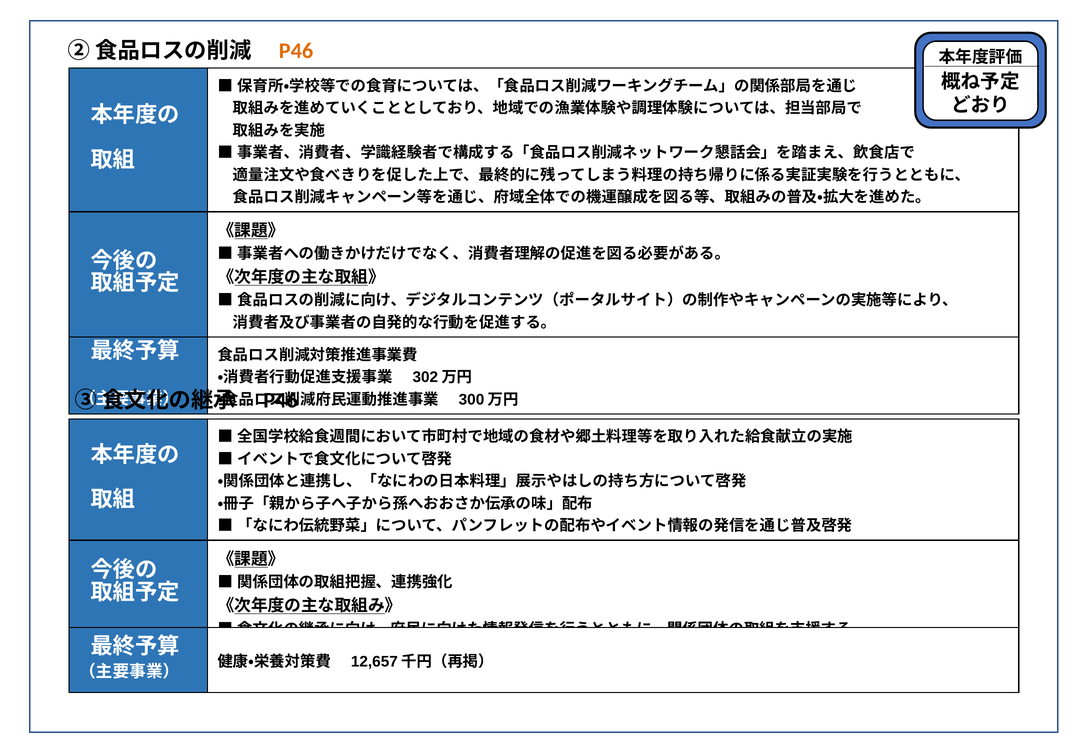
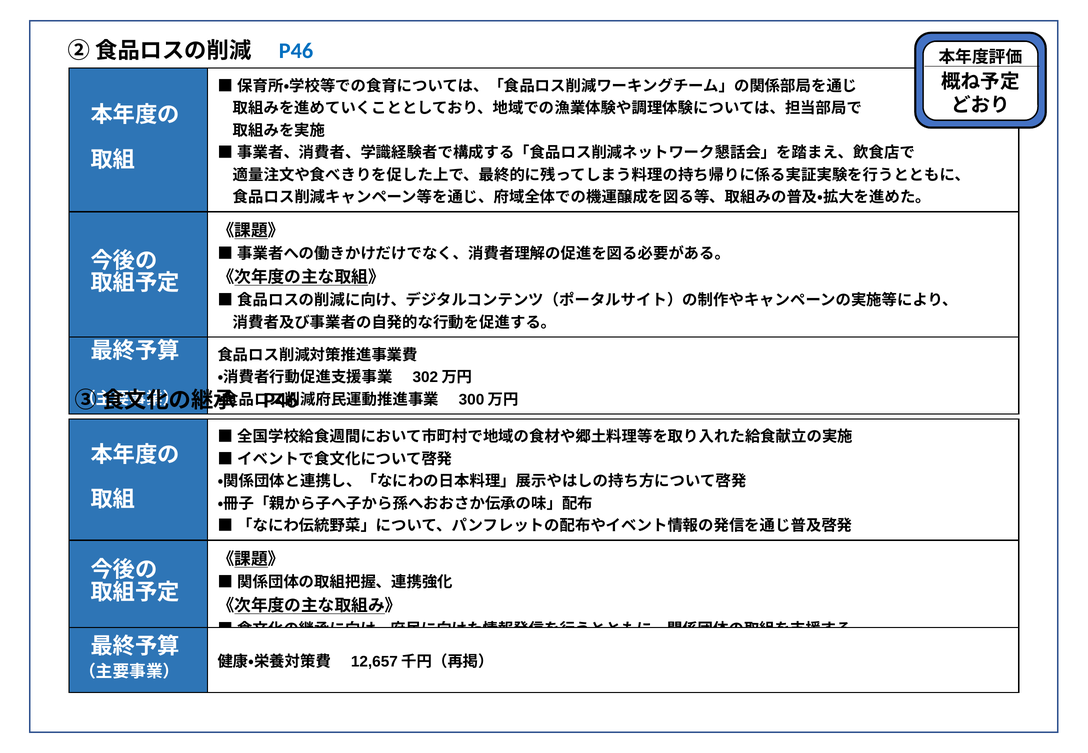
P46 at (296, 51) colour: orange -> blue
